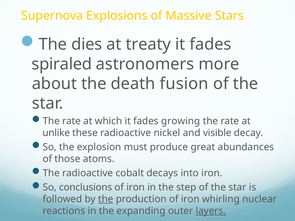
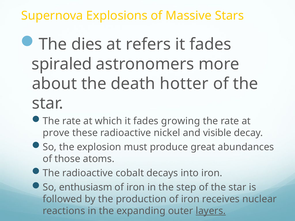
treaty: treaty -> refers
fusion: fusion -> hotter
unlike: unlike -> prove
conclusions: conclusions -> enthusiasm
the at (106, 199) underline: present -> none
whirling: whirling -> receives
